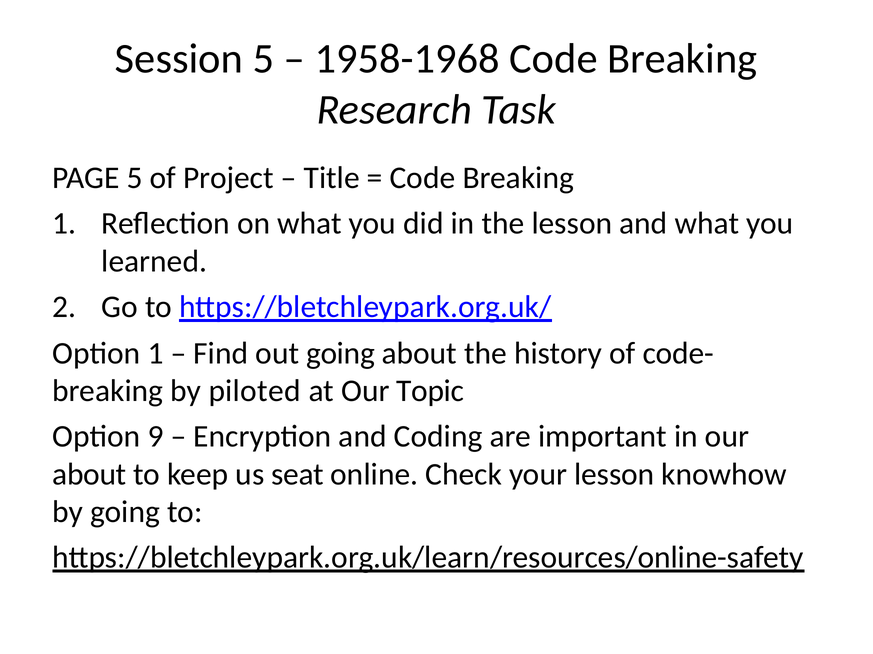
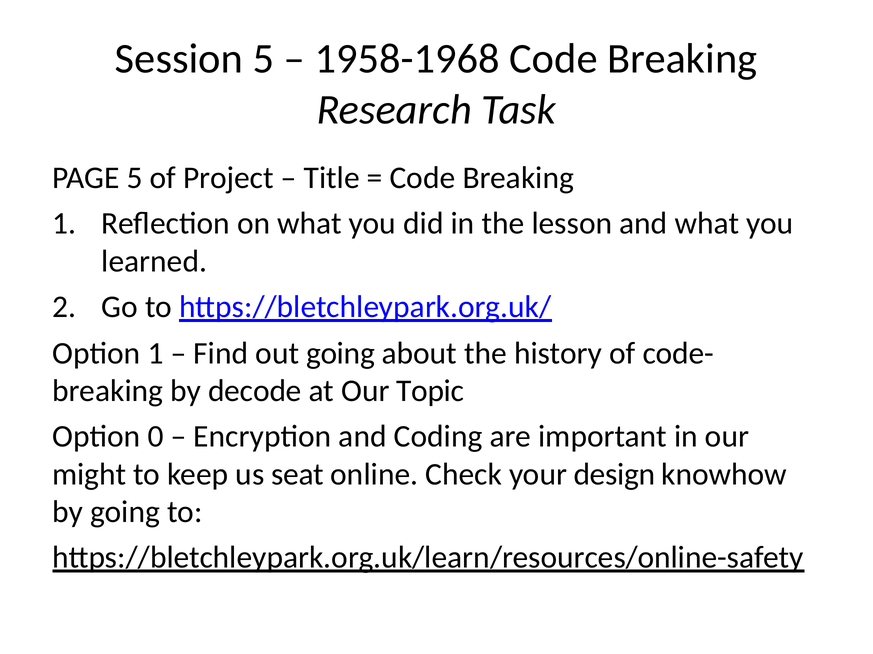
piloted: piloted -> decode
9: 9 -> 0
about at (89, 475): about -> might
your lesson: lesson -> design
